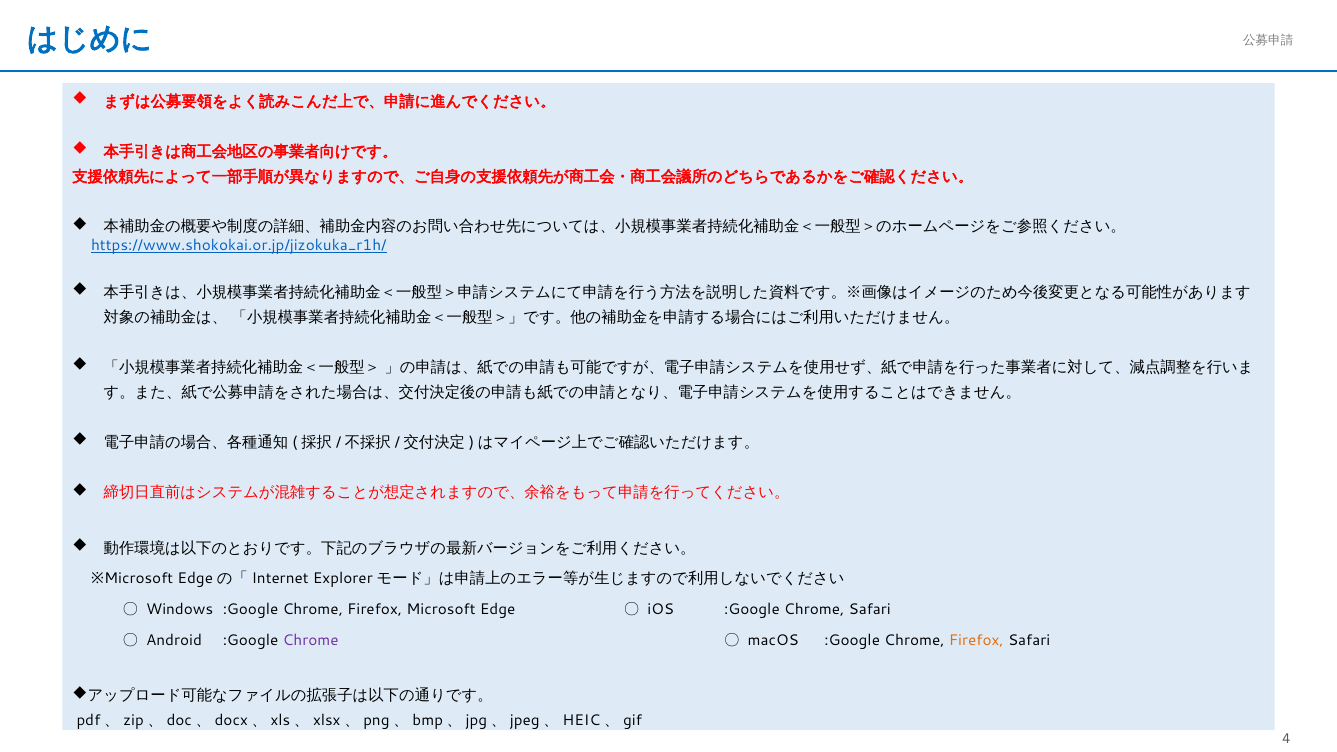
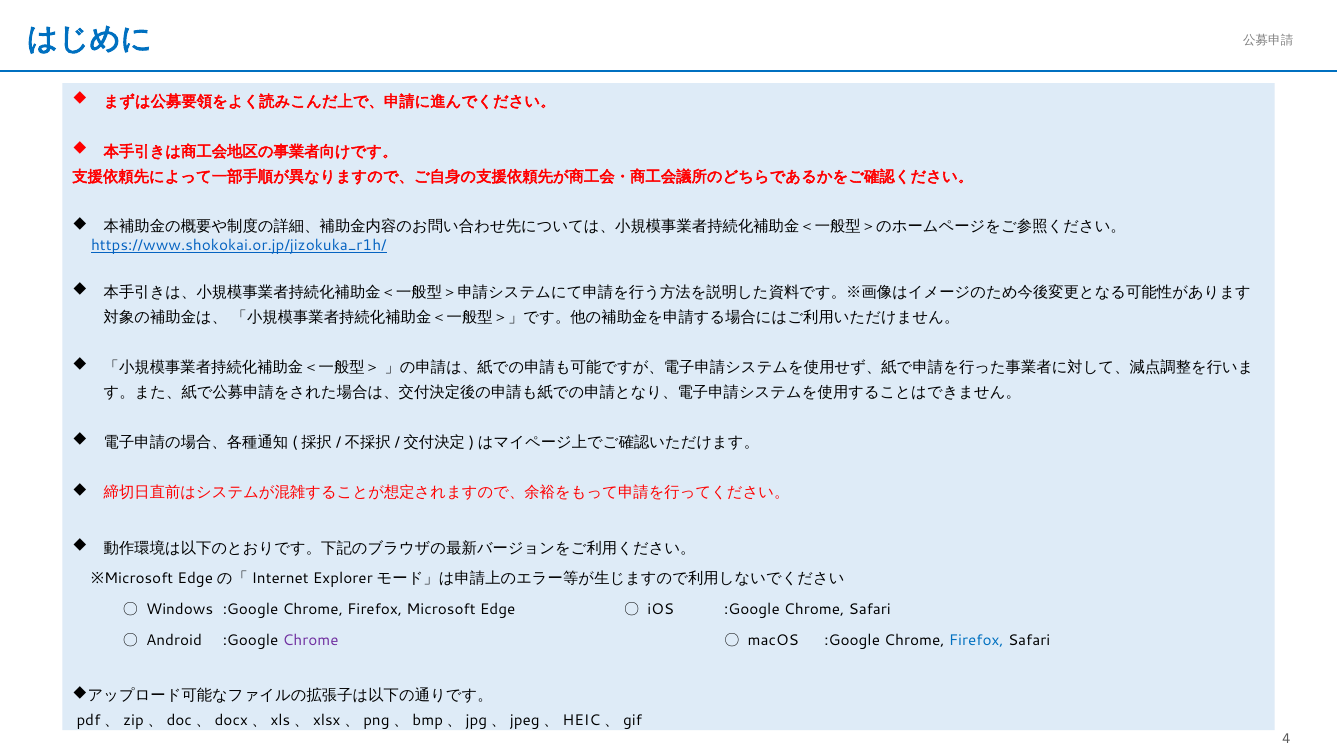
Firefox at (976, 640) colour: orange -> blue
